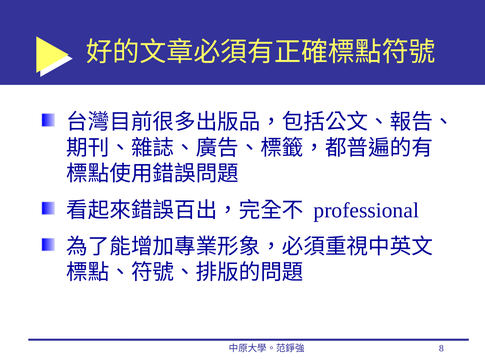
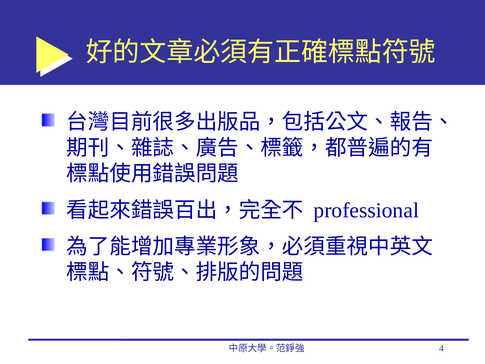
8: 8 -> 4
